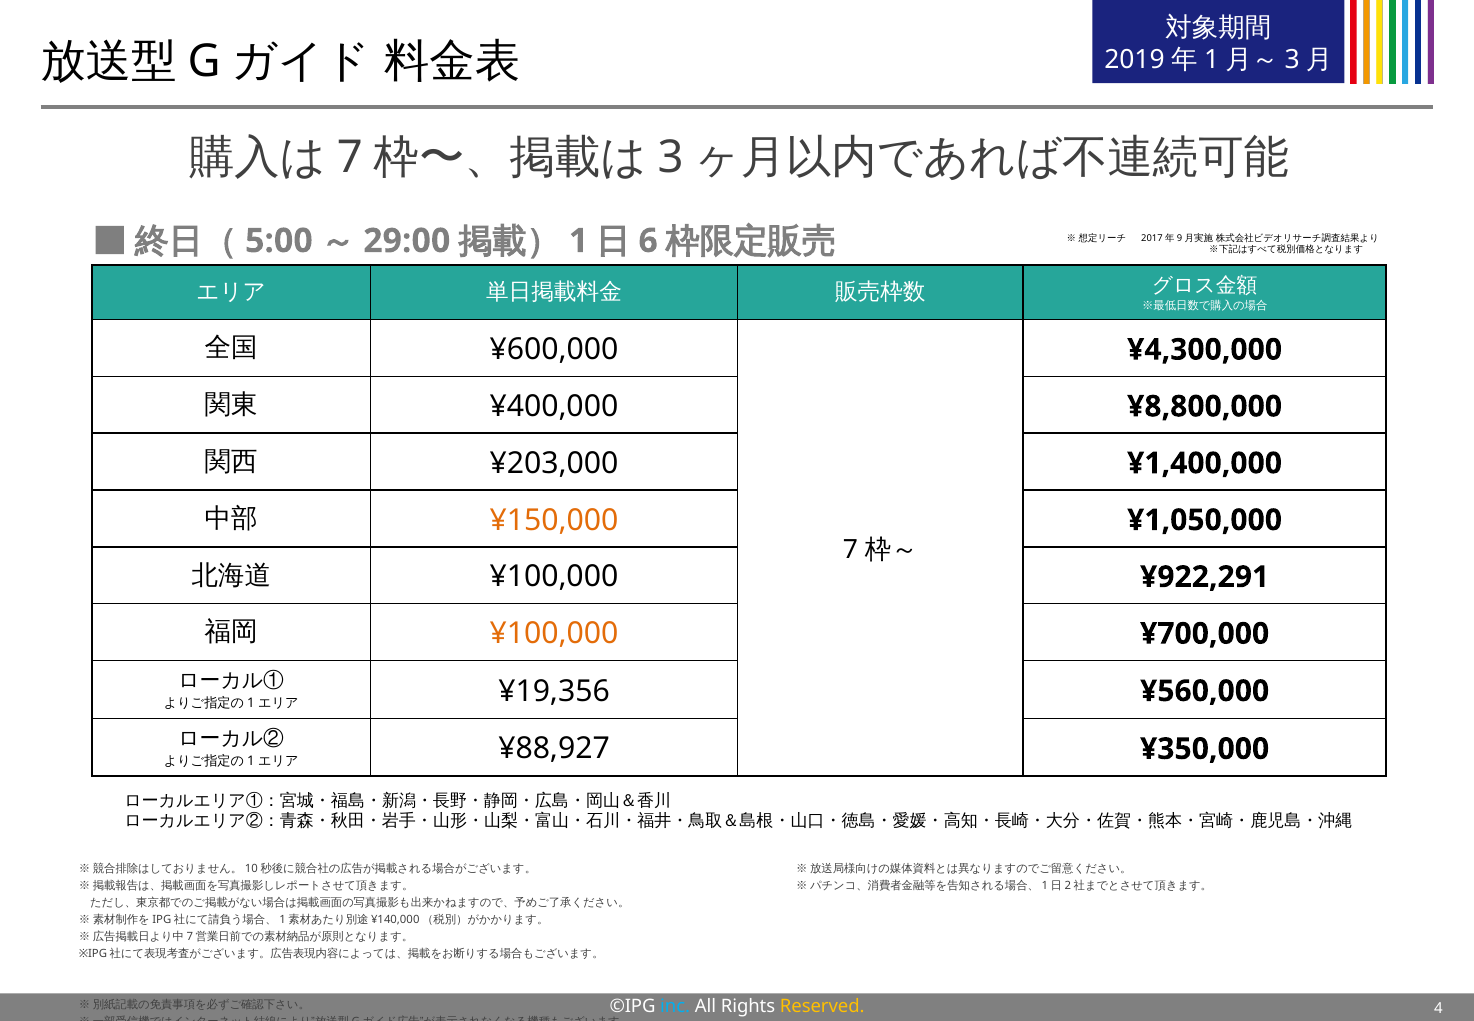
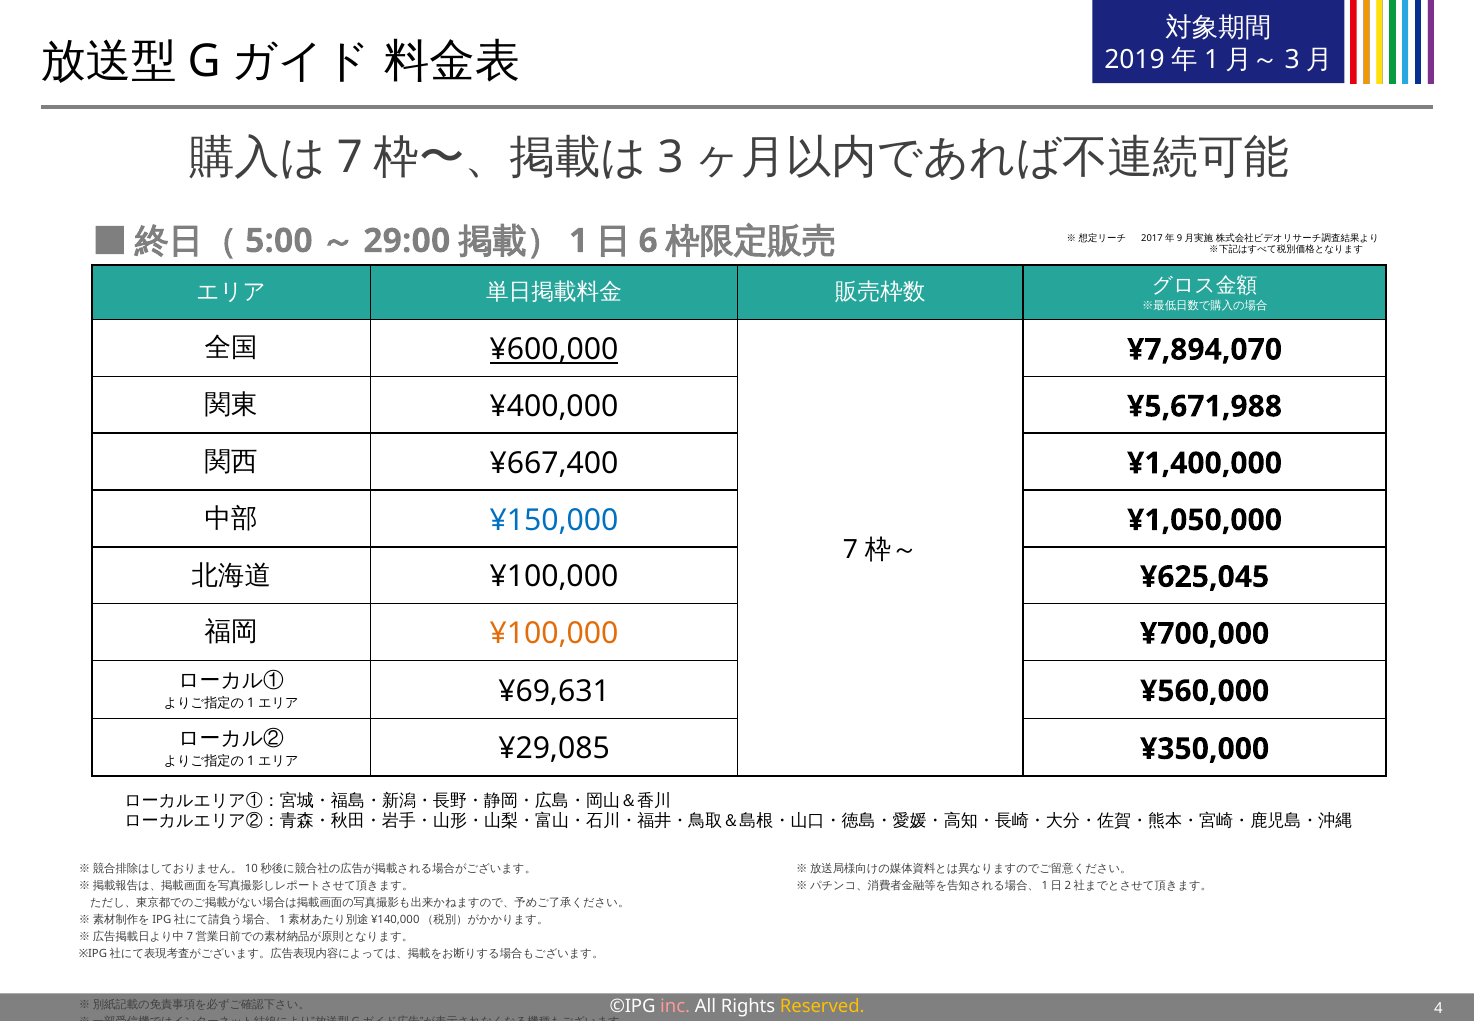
¥600,000 underline: none -> present
¥4,300,000: ¥4,300,000 -> ¥7,894,070
¥8,800,000: ¥8,800,000 -> ¥5,671,988
¥203,000: ¥203,000 -> ¥667,400
¥150,000 colour: orange -> blue
¥922,291: ¥922,291 -> ¥625,045
¥19,356: ¥19,356 -> ¥69,631
¥88,927: ¥88,927 -> ¥29,085
inc colour: light blue -> pink
